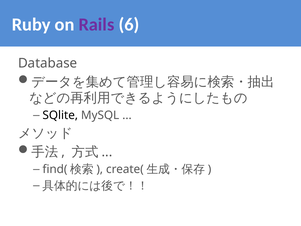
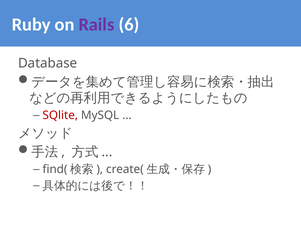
SQlite colour: black -> red
